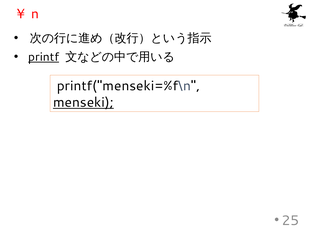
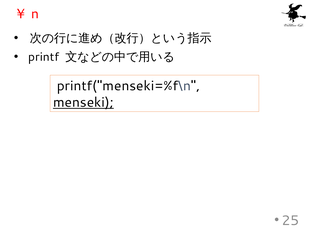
printf underline: present -> none
